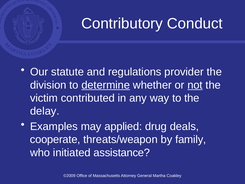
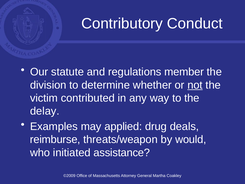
provider: provider -> member
determine underline: present -> none
cooperate: cooperate -> reimburse
family: family -> would
